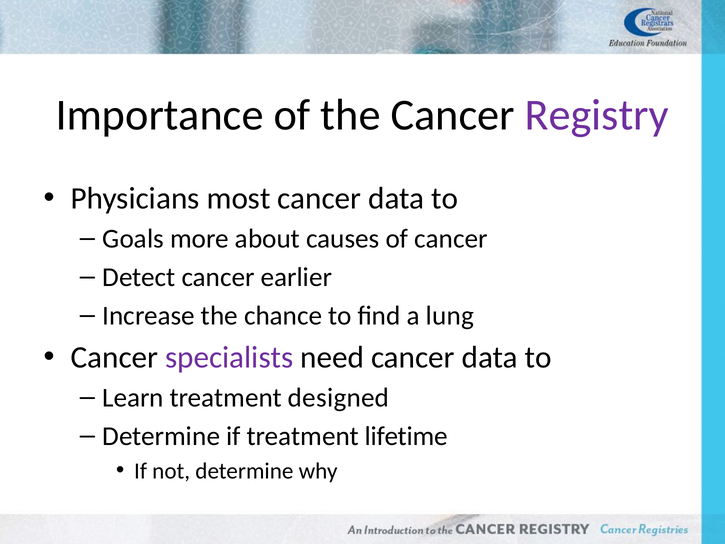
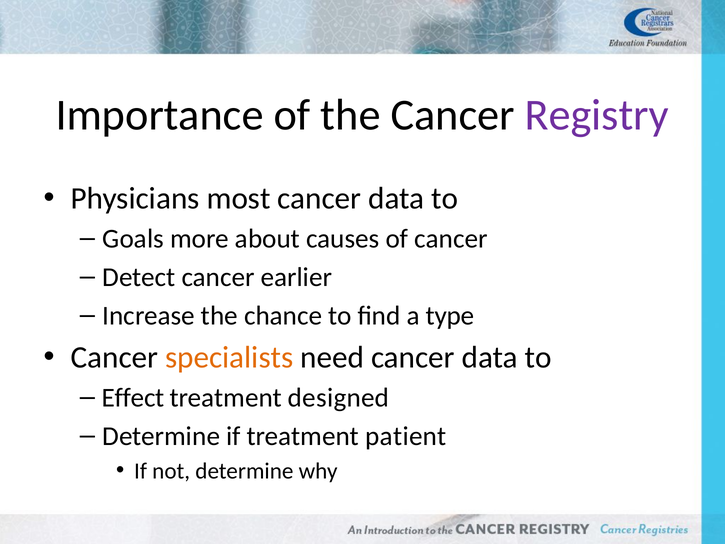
lung: lung -> type
specialists colour: purple -> orange
Learn: Learn -> Effect
lifetime: lifetime -> patient
